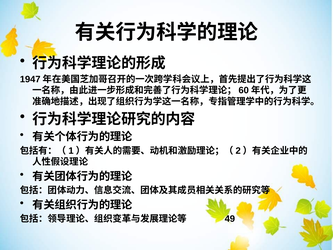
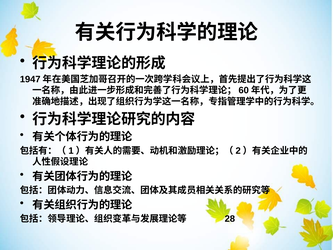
49: 49 -> 28
